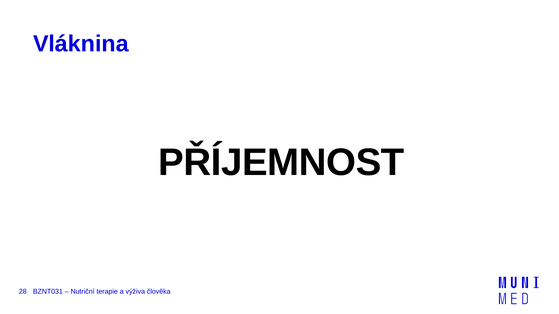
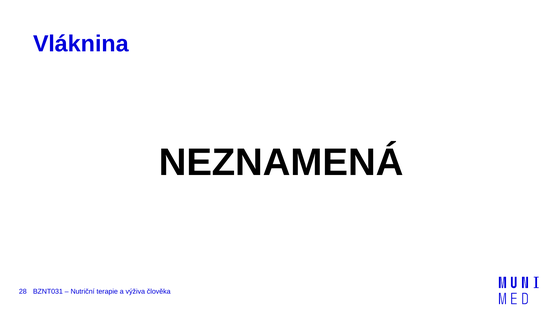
PŘÍJEMNOST: PŘÍJEMNOST -> NEZNAMENÁ
